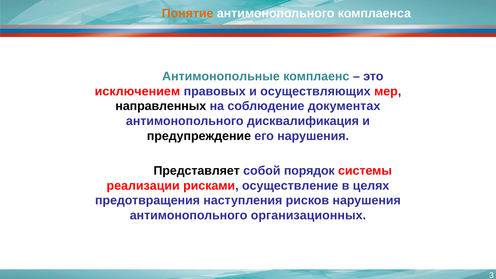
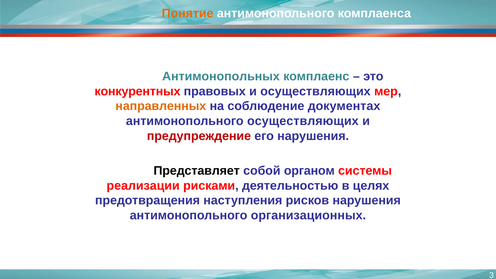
Антимонопольные: Антимонопольные -> Антимонопольных
исключением: исключением -> конкурентных
направленных colour: black -> orange
антимонопольного дисквалификация: дисквалификация -> осуществляющих
предупреждение colour: black -> red
порядок: порядок -> органом
осуществление: осуществление -> деятельностью
